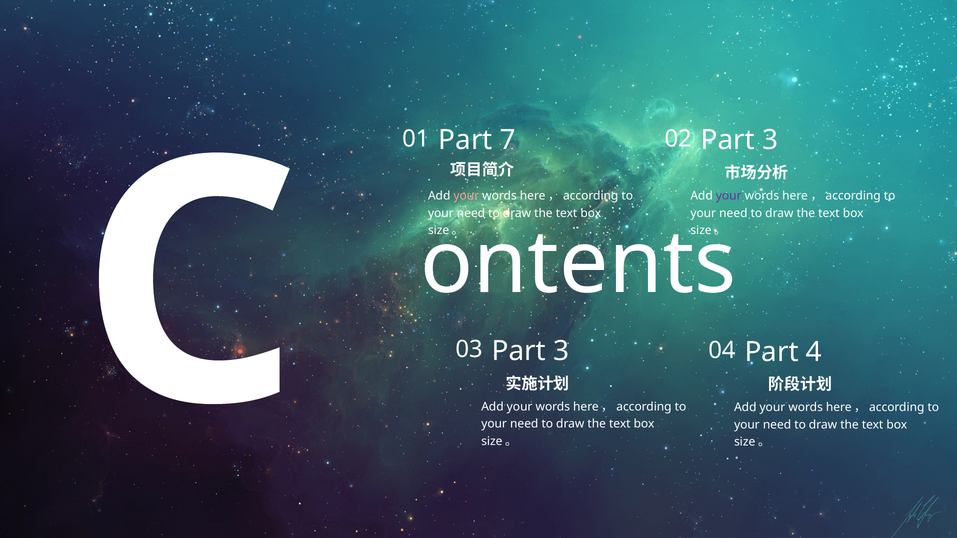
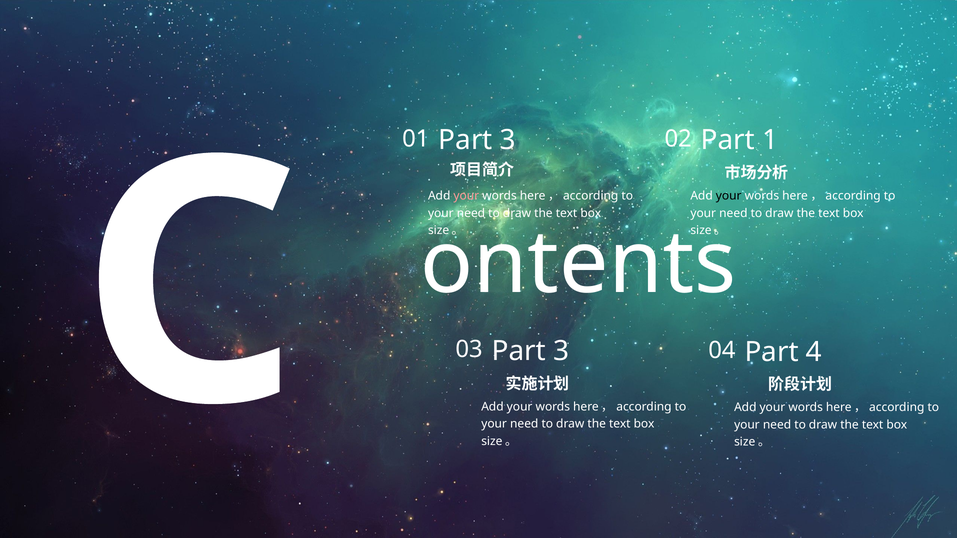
01 Part 7: 7 -> 3
02 Part 3: 3 -> 1
your at (729, 196) colour: purple -> black
